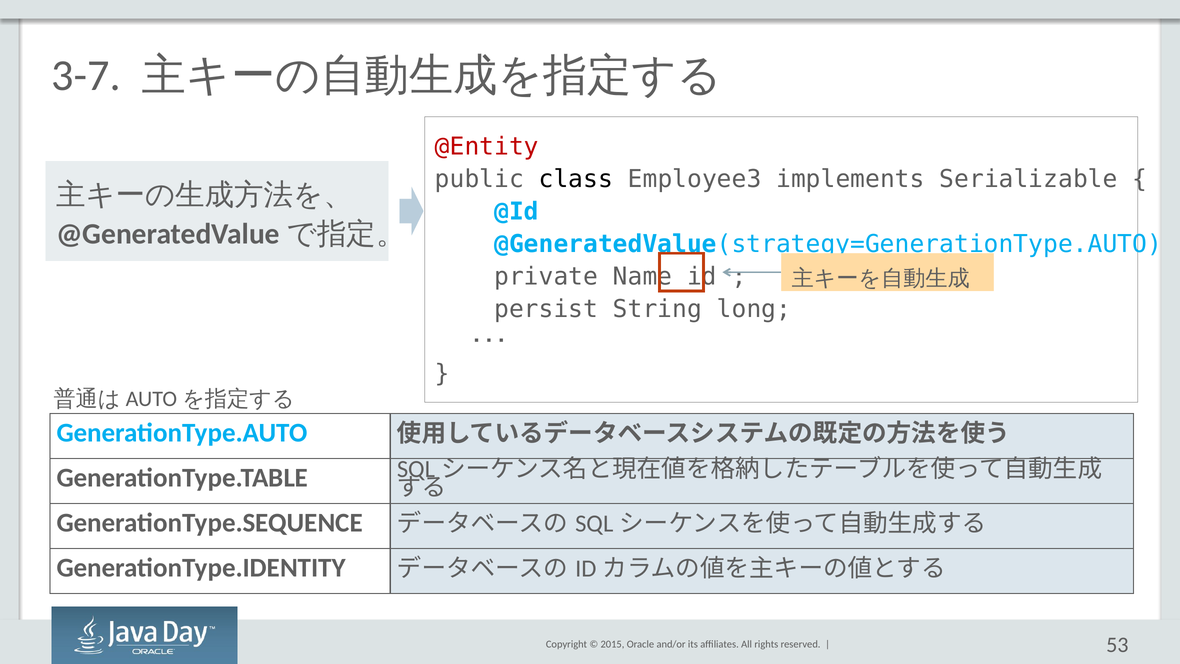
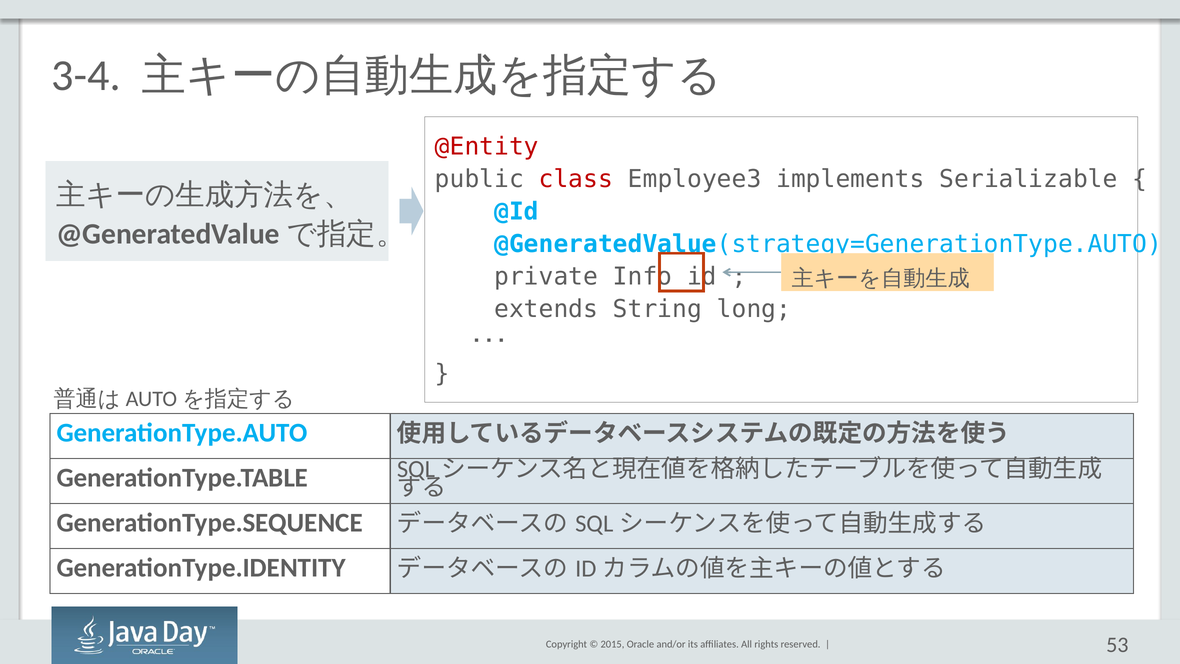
3-7: 3-7 -> 3-4
class colour: black -> red
Name: Name -> Info
persist: persist -> extends
